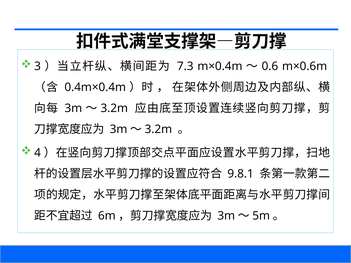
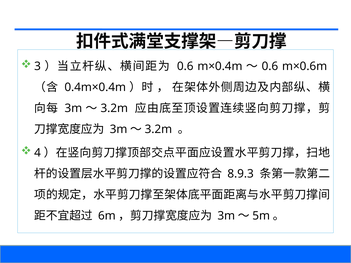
7.3 at (185, 66): 7.3 -> 0.6
9.8.1: 9.8.1 -> 8.9.3
